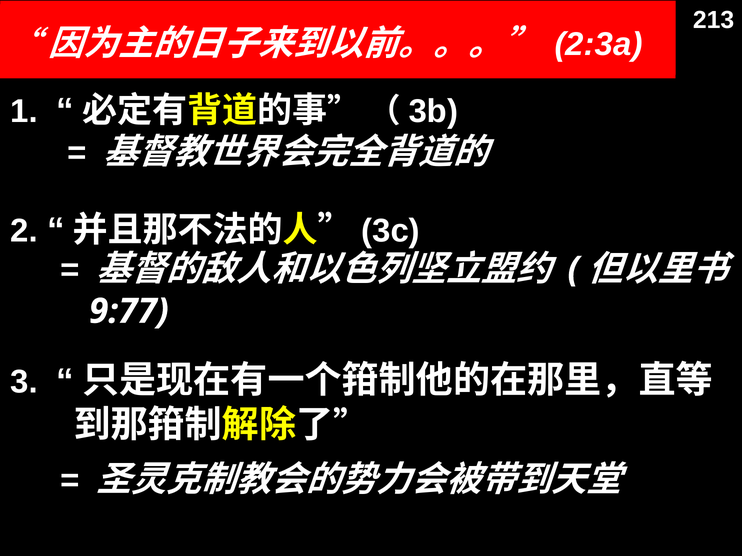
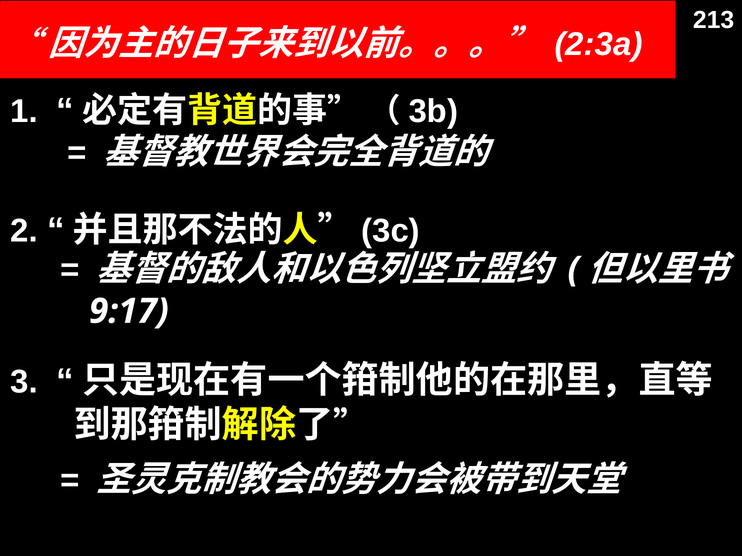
9:77: 9:77 -> 9:17
